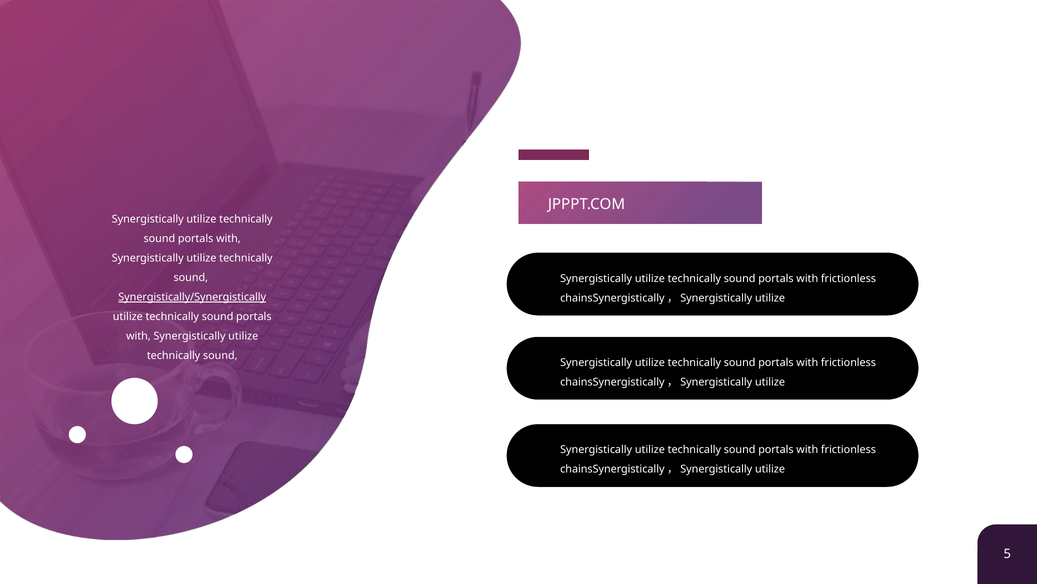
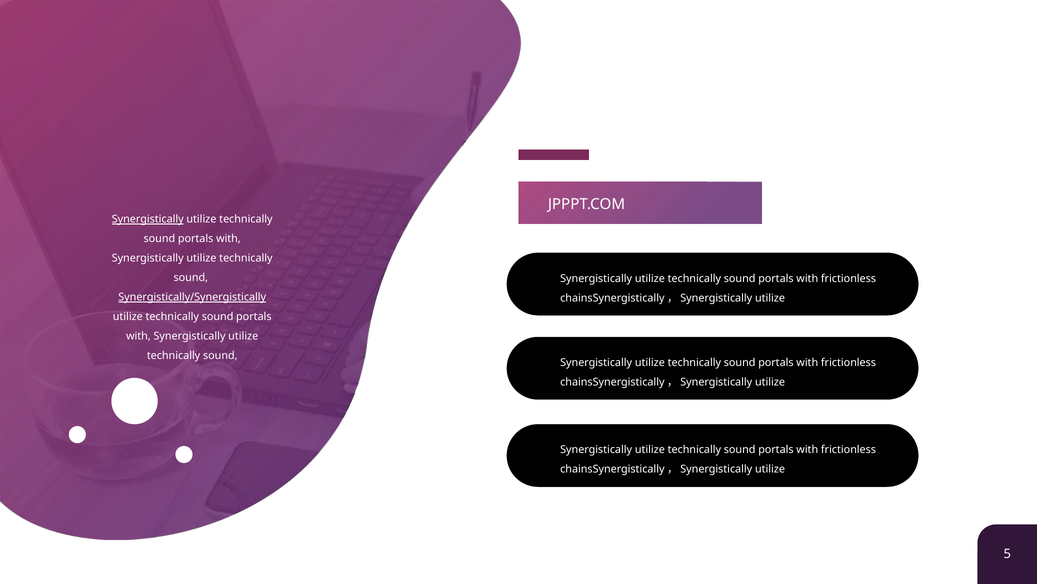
Synergistically at (148, 219) underline: none -> present
